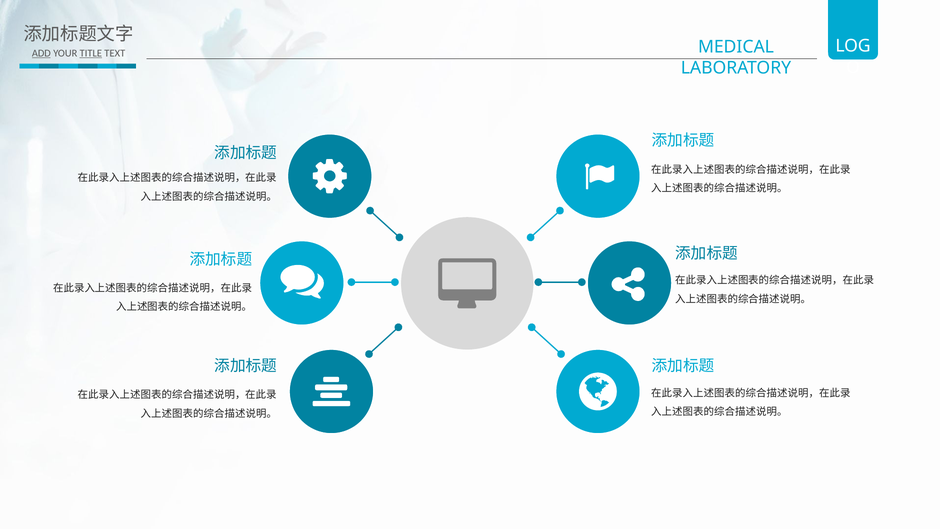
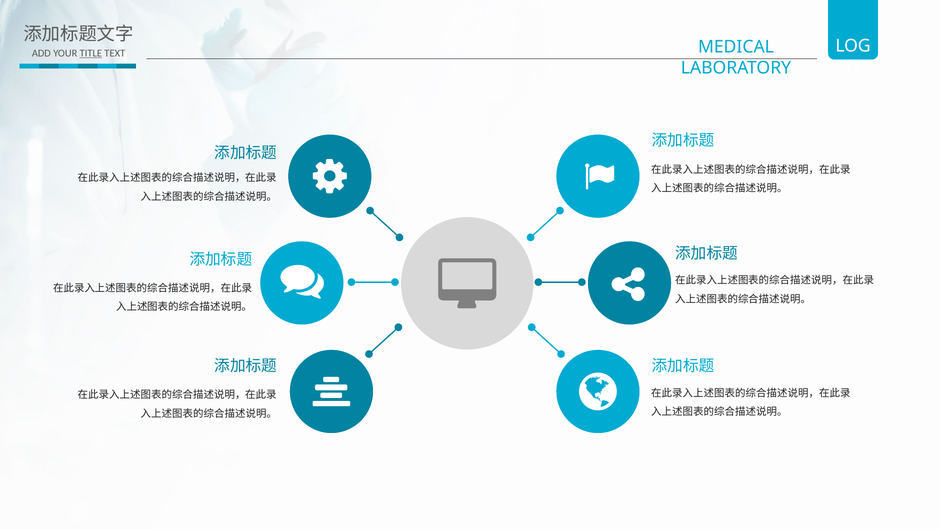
ADD underline: present -> none
